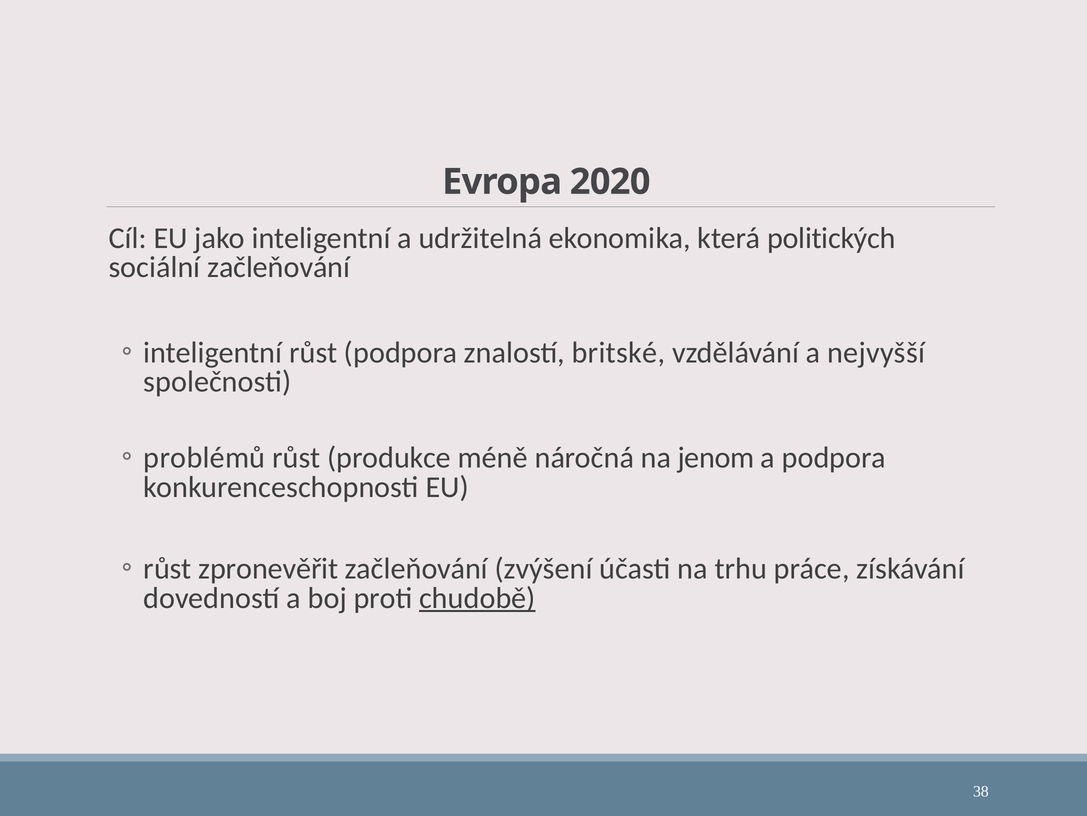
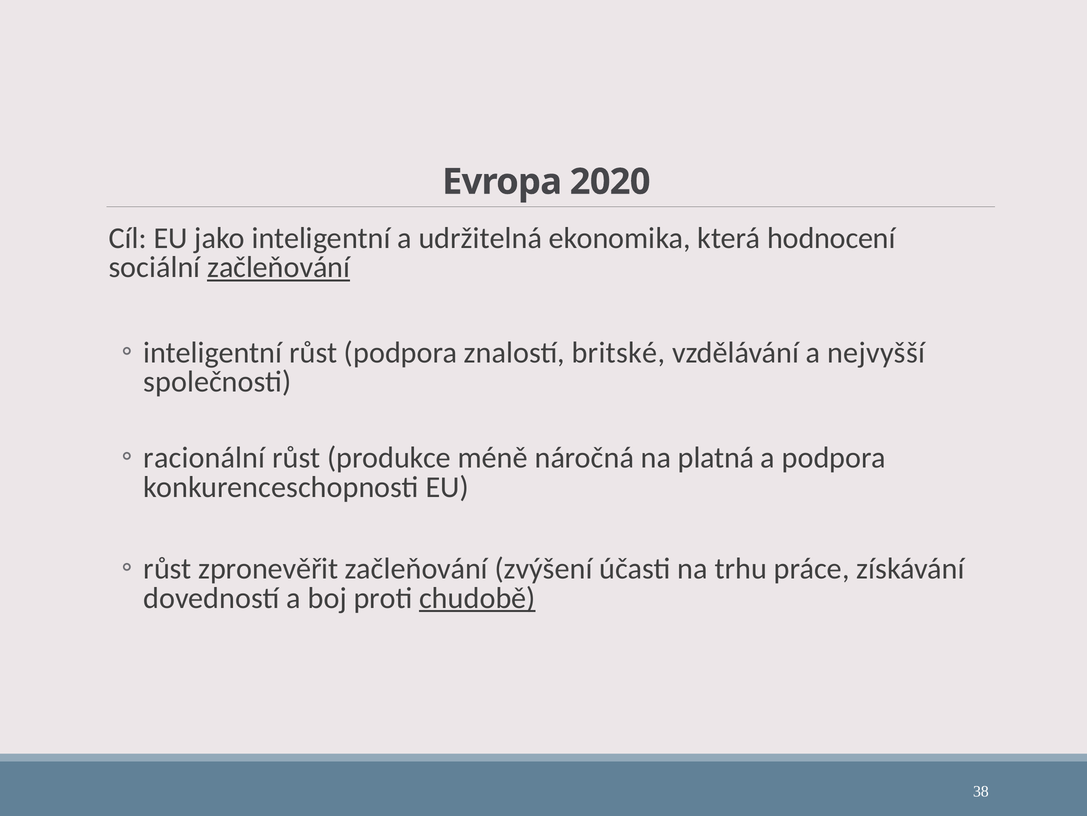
politických: politických -> hodnocení
začleňování at (279, 267) underline: none -> present
problémů: problémů -> racionální
jenom: jenom -> platná
